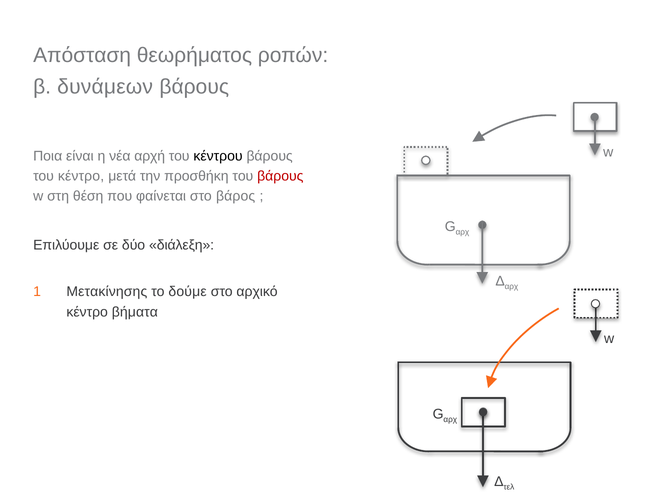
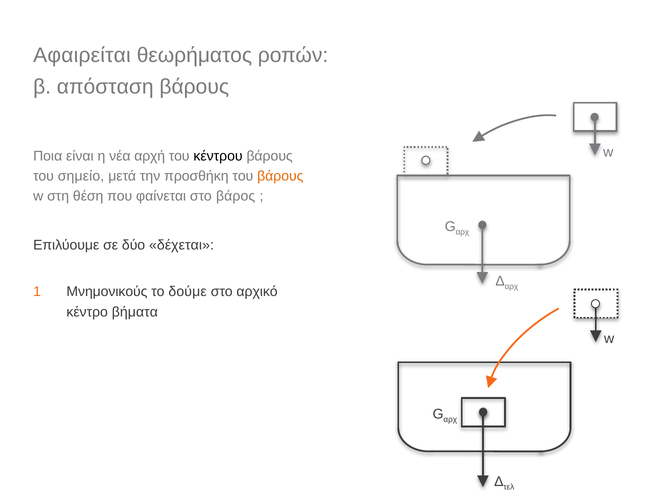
Απόσταση: Απόσταση -> Αφαιρείται
δυνάμεων: δυνάμεων -> απόσταση
του κέντρο: κέντρο -> σημείο
βάρους at (280, 176) colour: red -> orange
διάλεξη: διάλεξη -> δέχεται
Μετακίνησης: Μετακίνησης -> Μνημονικούς
